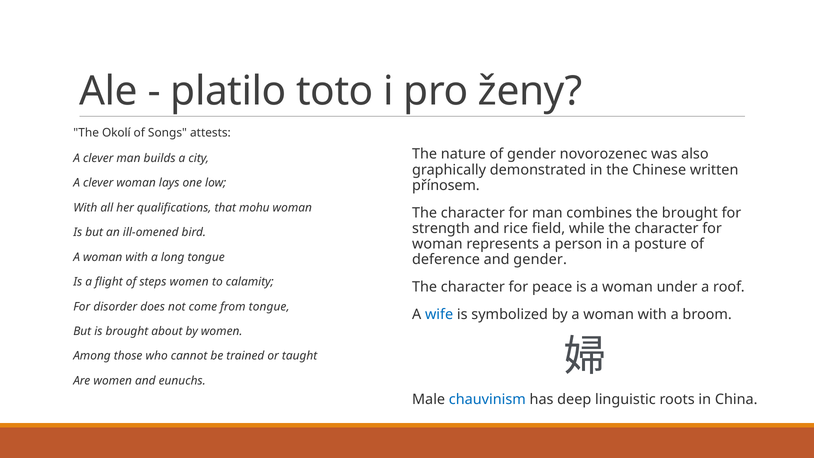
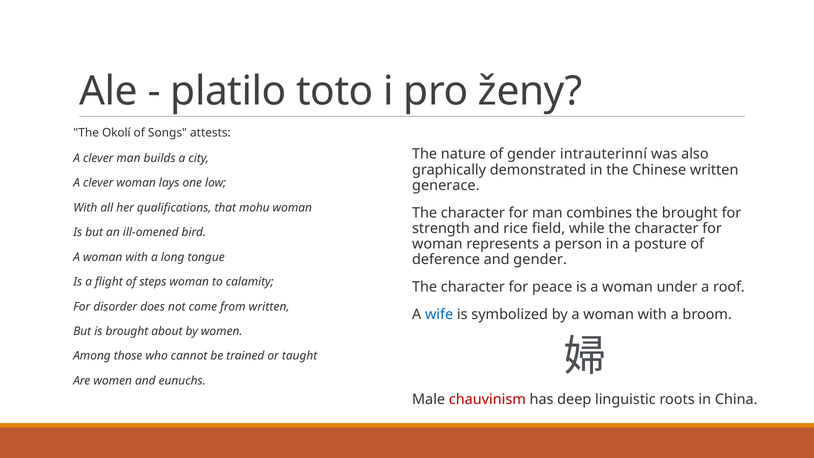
novorozenec: novorozenec -> intrauterinní
přínosem: přínosem -> generace
steps women: women -> woman
from tongue: tongue -> written
chauvinism colour: blue -> red
